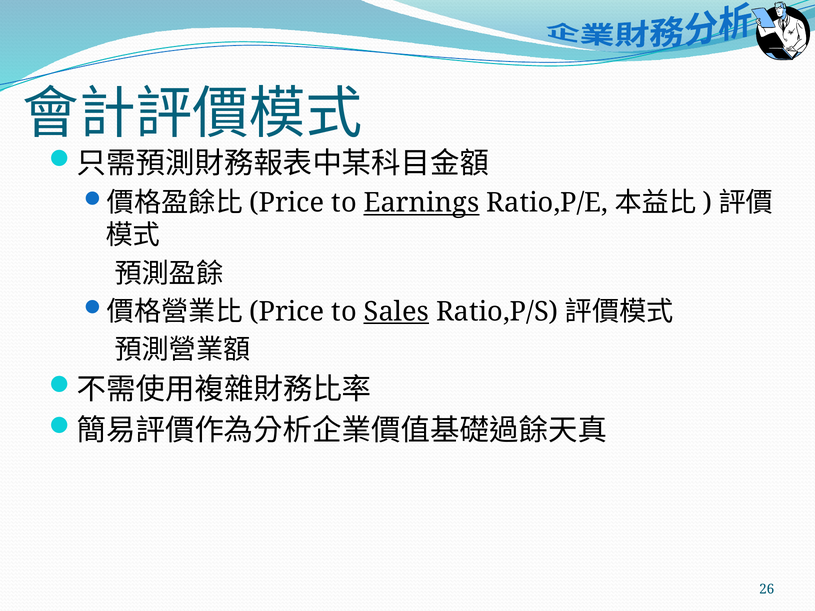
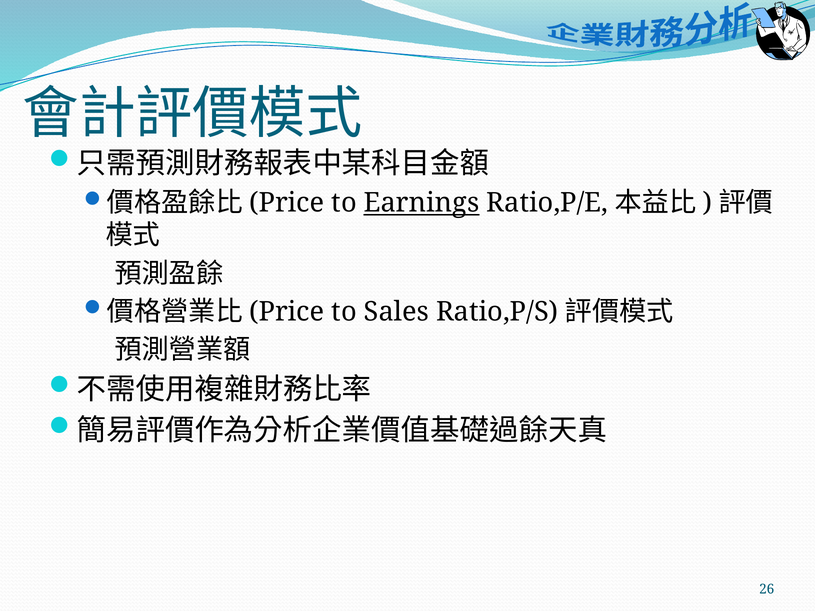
Sales underline: present -> none
